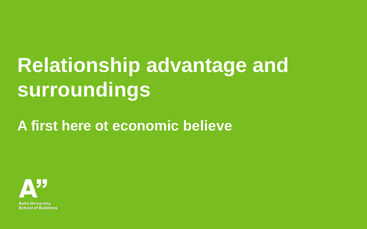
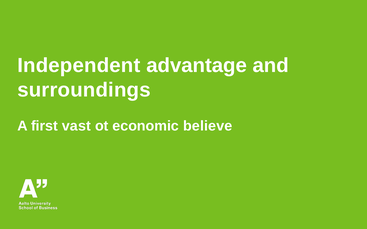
Relationship: Relationship -> Independent
here: here -> vast
